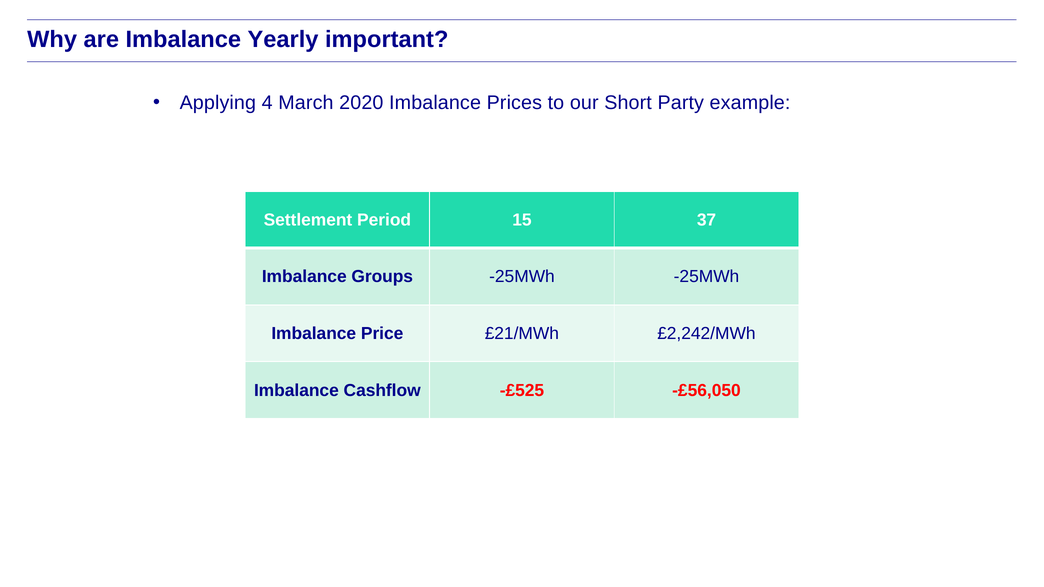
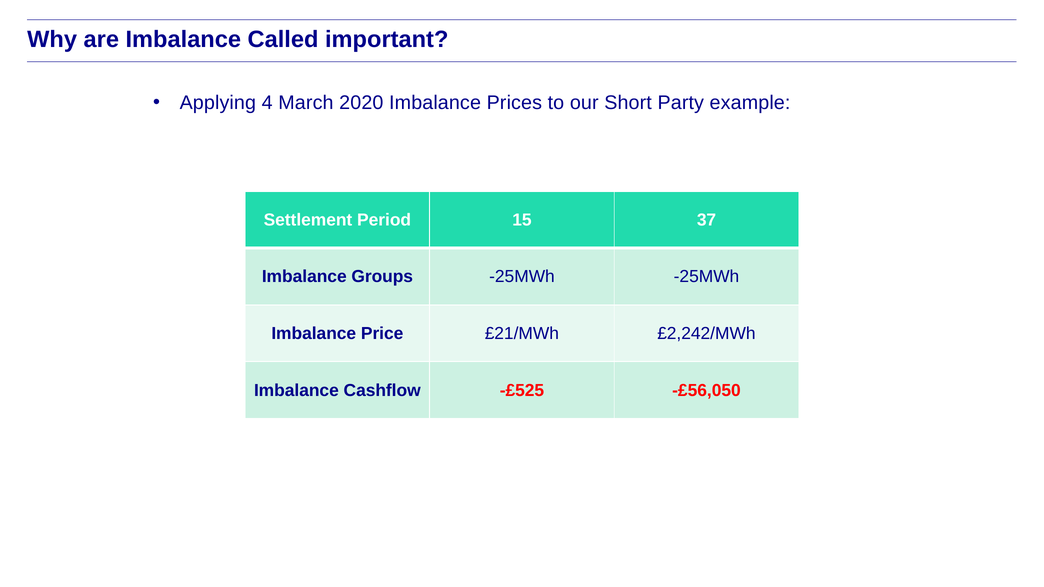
Yearly: Yearly -> Called
